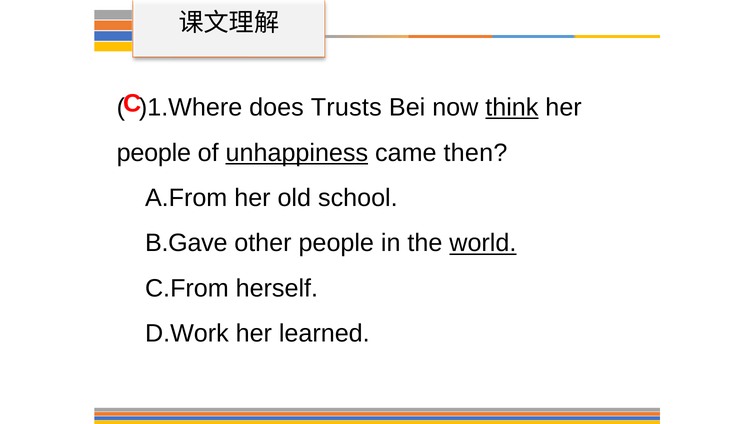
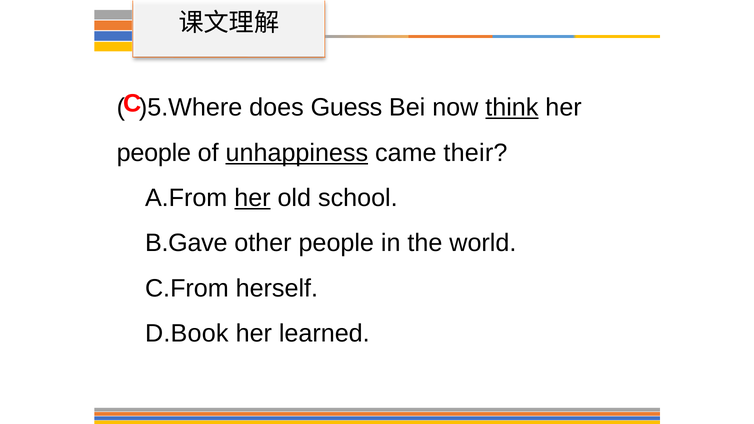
)1.Where: )1.Where -> )5.Where
Trusts: Trusts -> Guess
then: then -> their
her at (252, 198) underline: none -> present
world underline: present -> none
D.Work: D.Work -> D.Book
